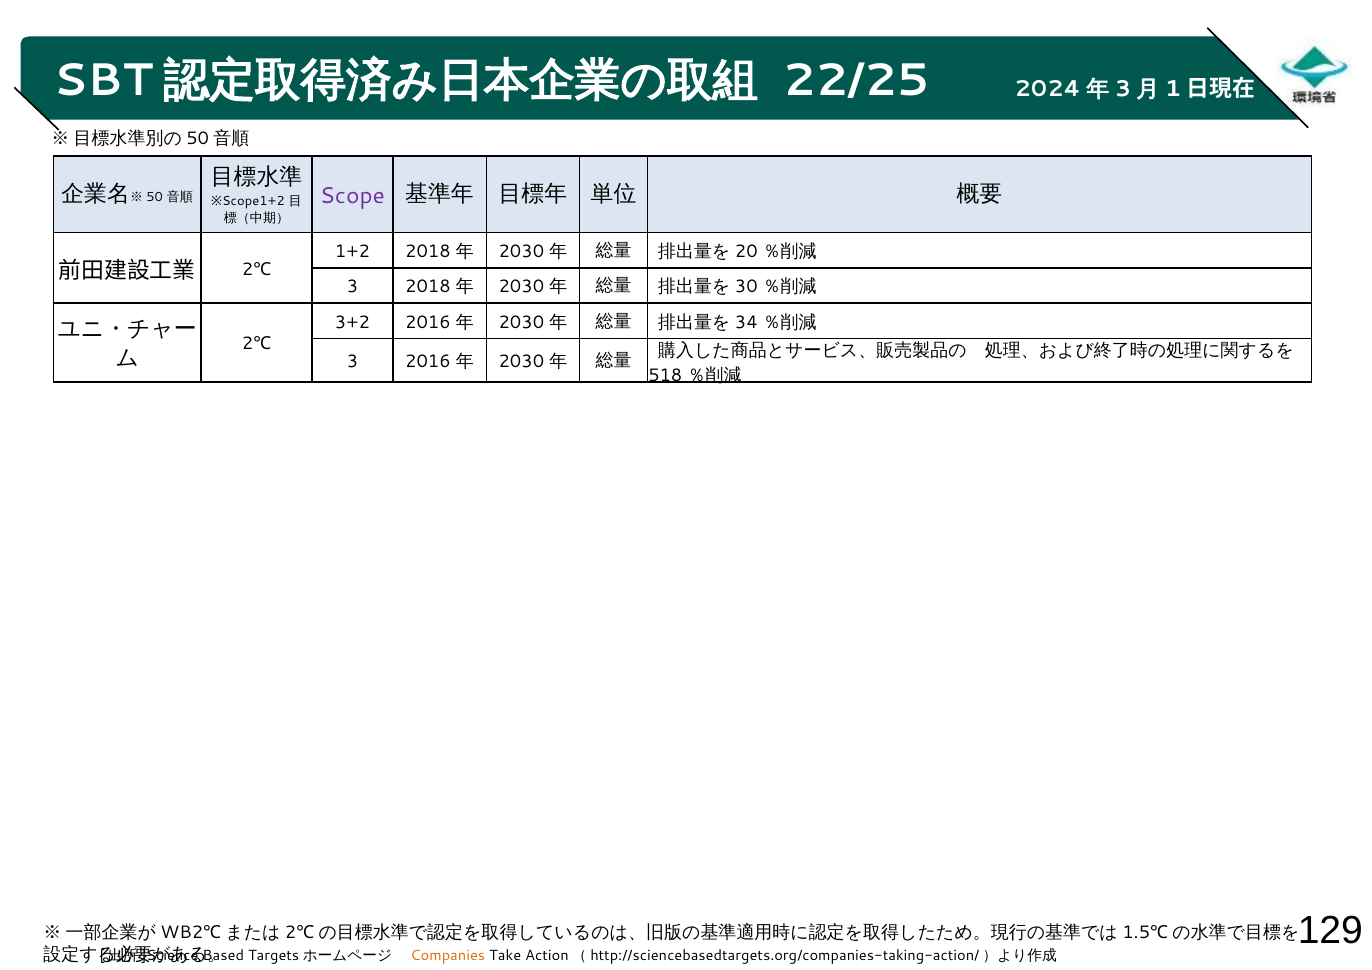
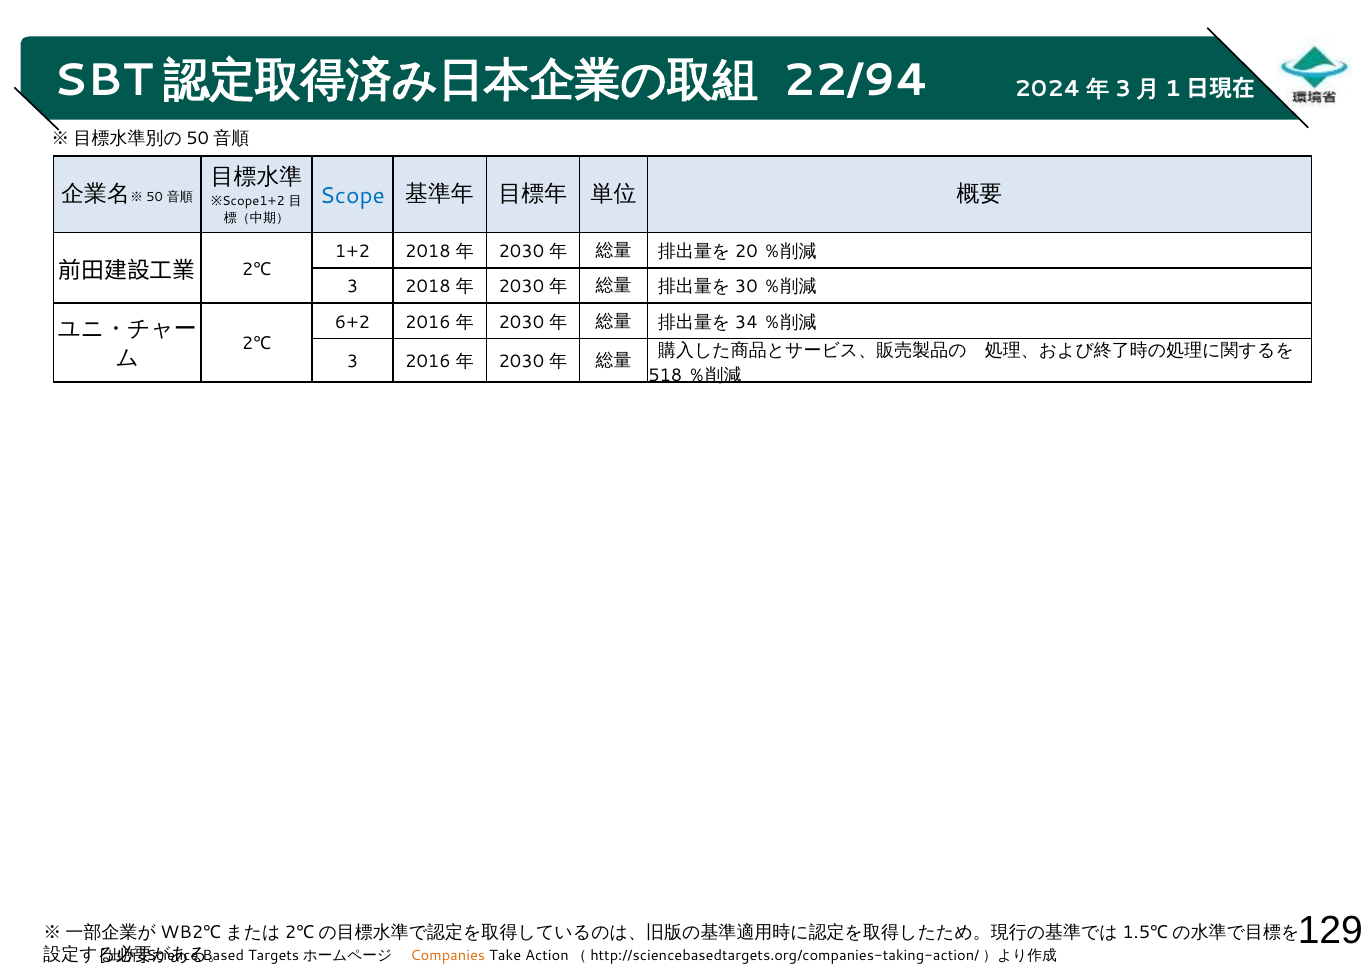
22/25: 22/25 -> 22/94
Scope colour: purple -> blue
3+2: 3+2 -> 6+2
